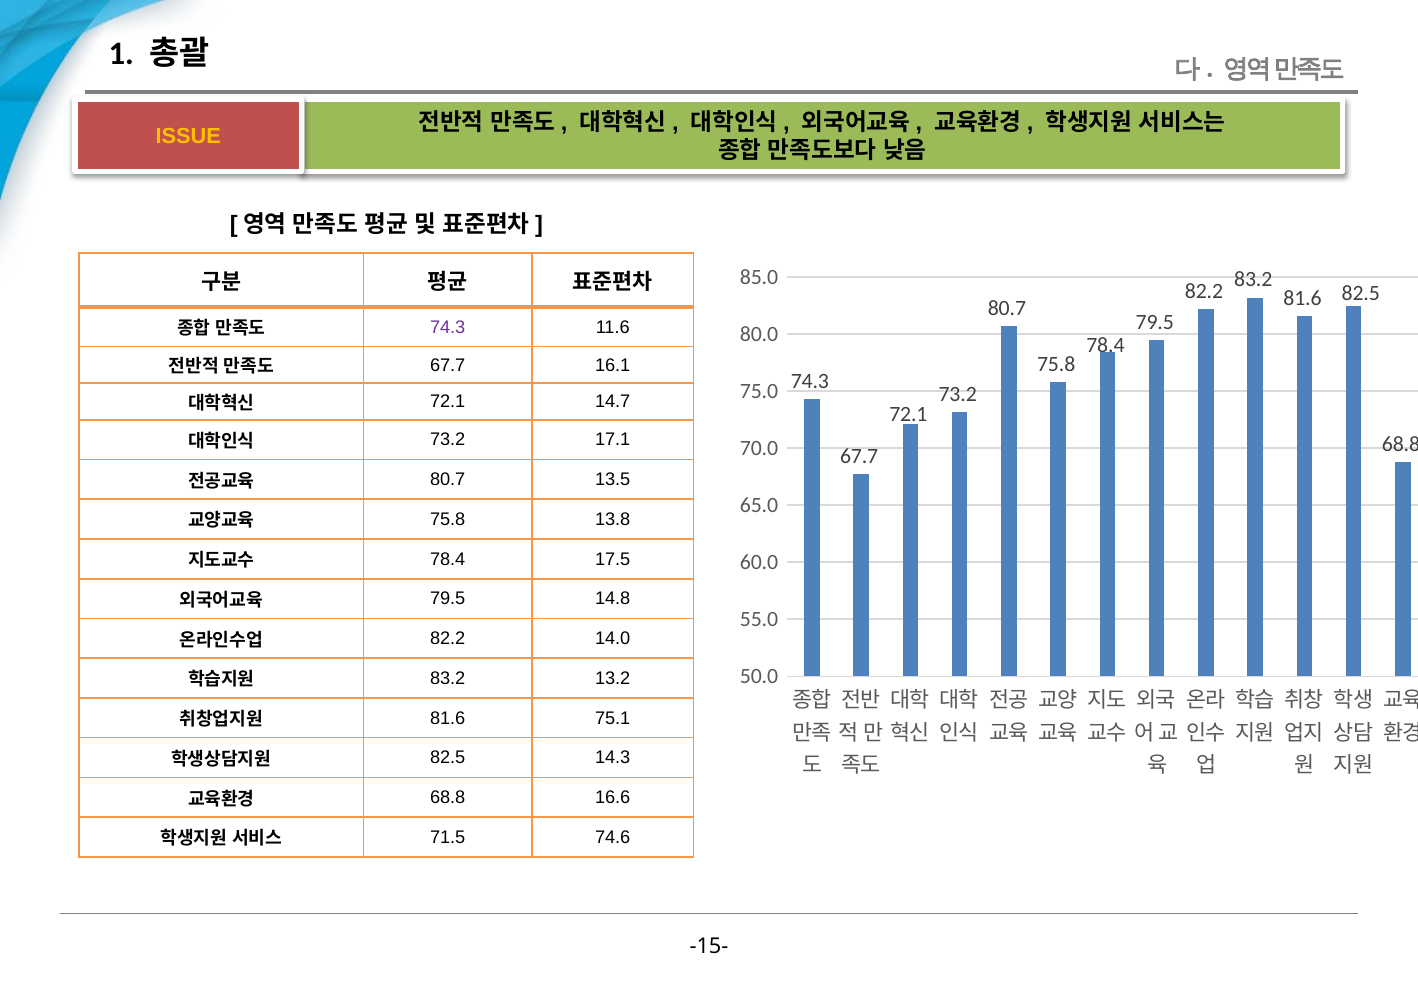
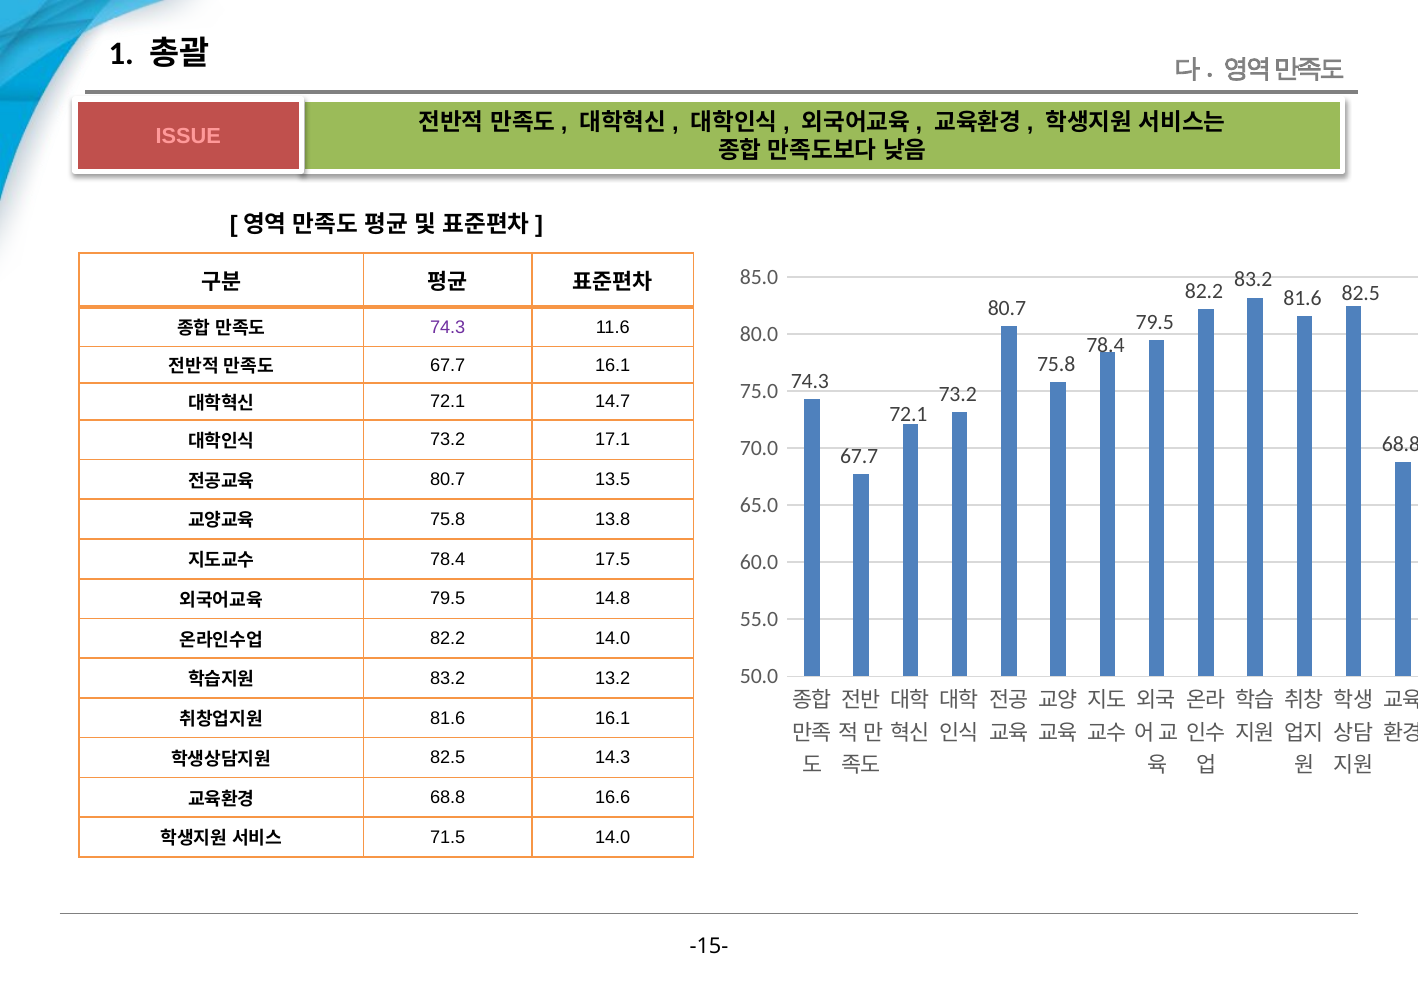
ISSUE colour: yellow -> pink
81.6 75.1: 75.1 -> 16.1
71.5 74.6: 74.6 -> 14.0
